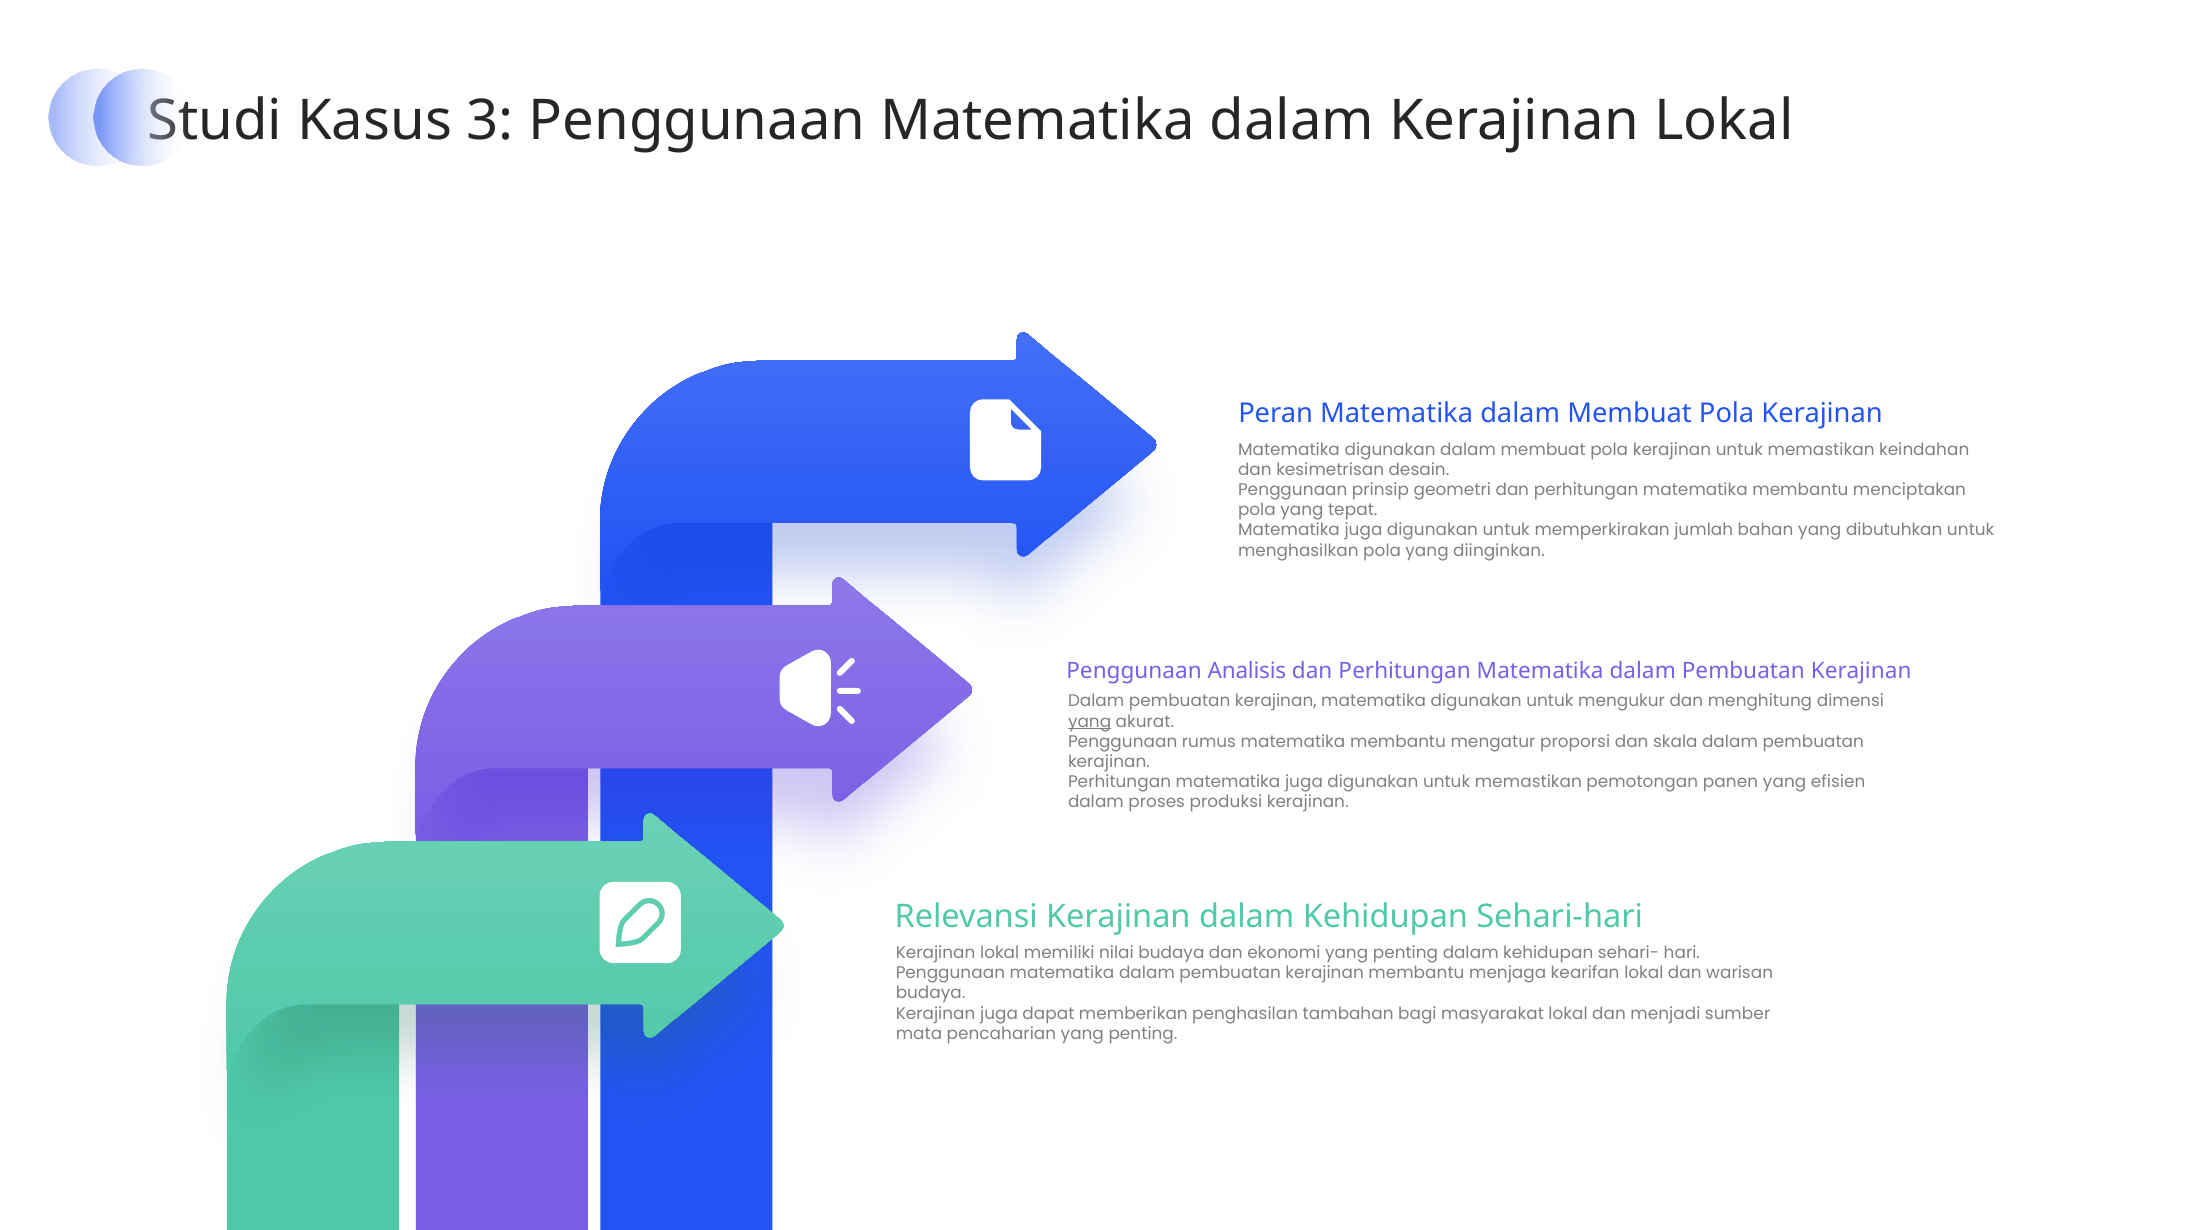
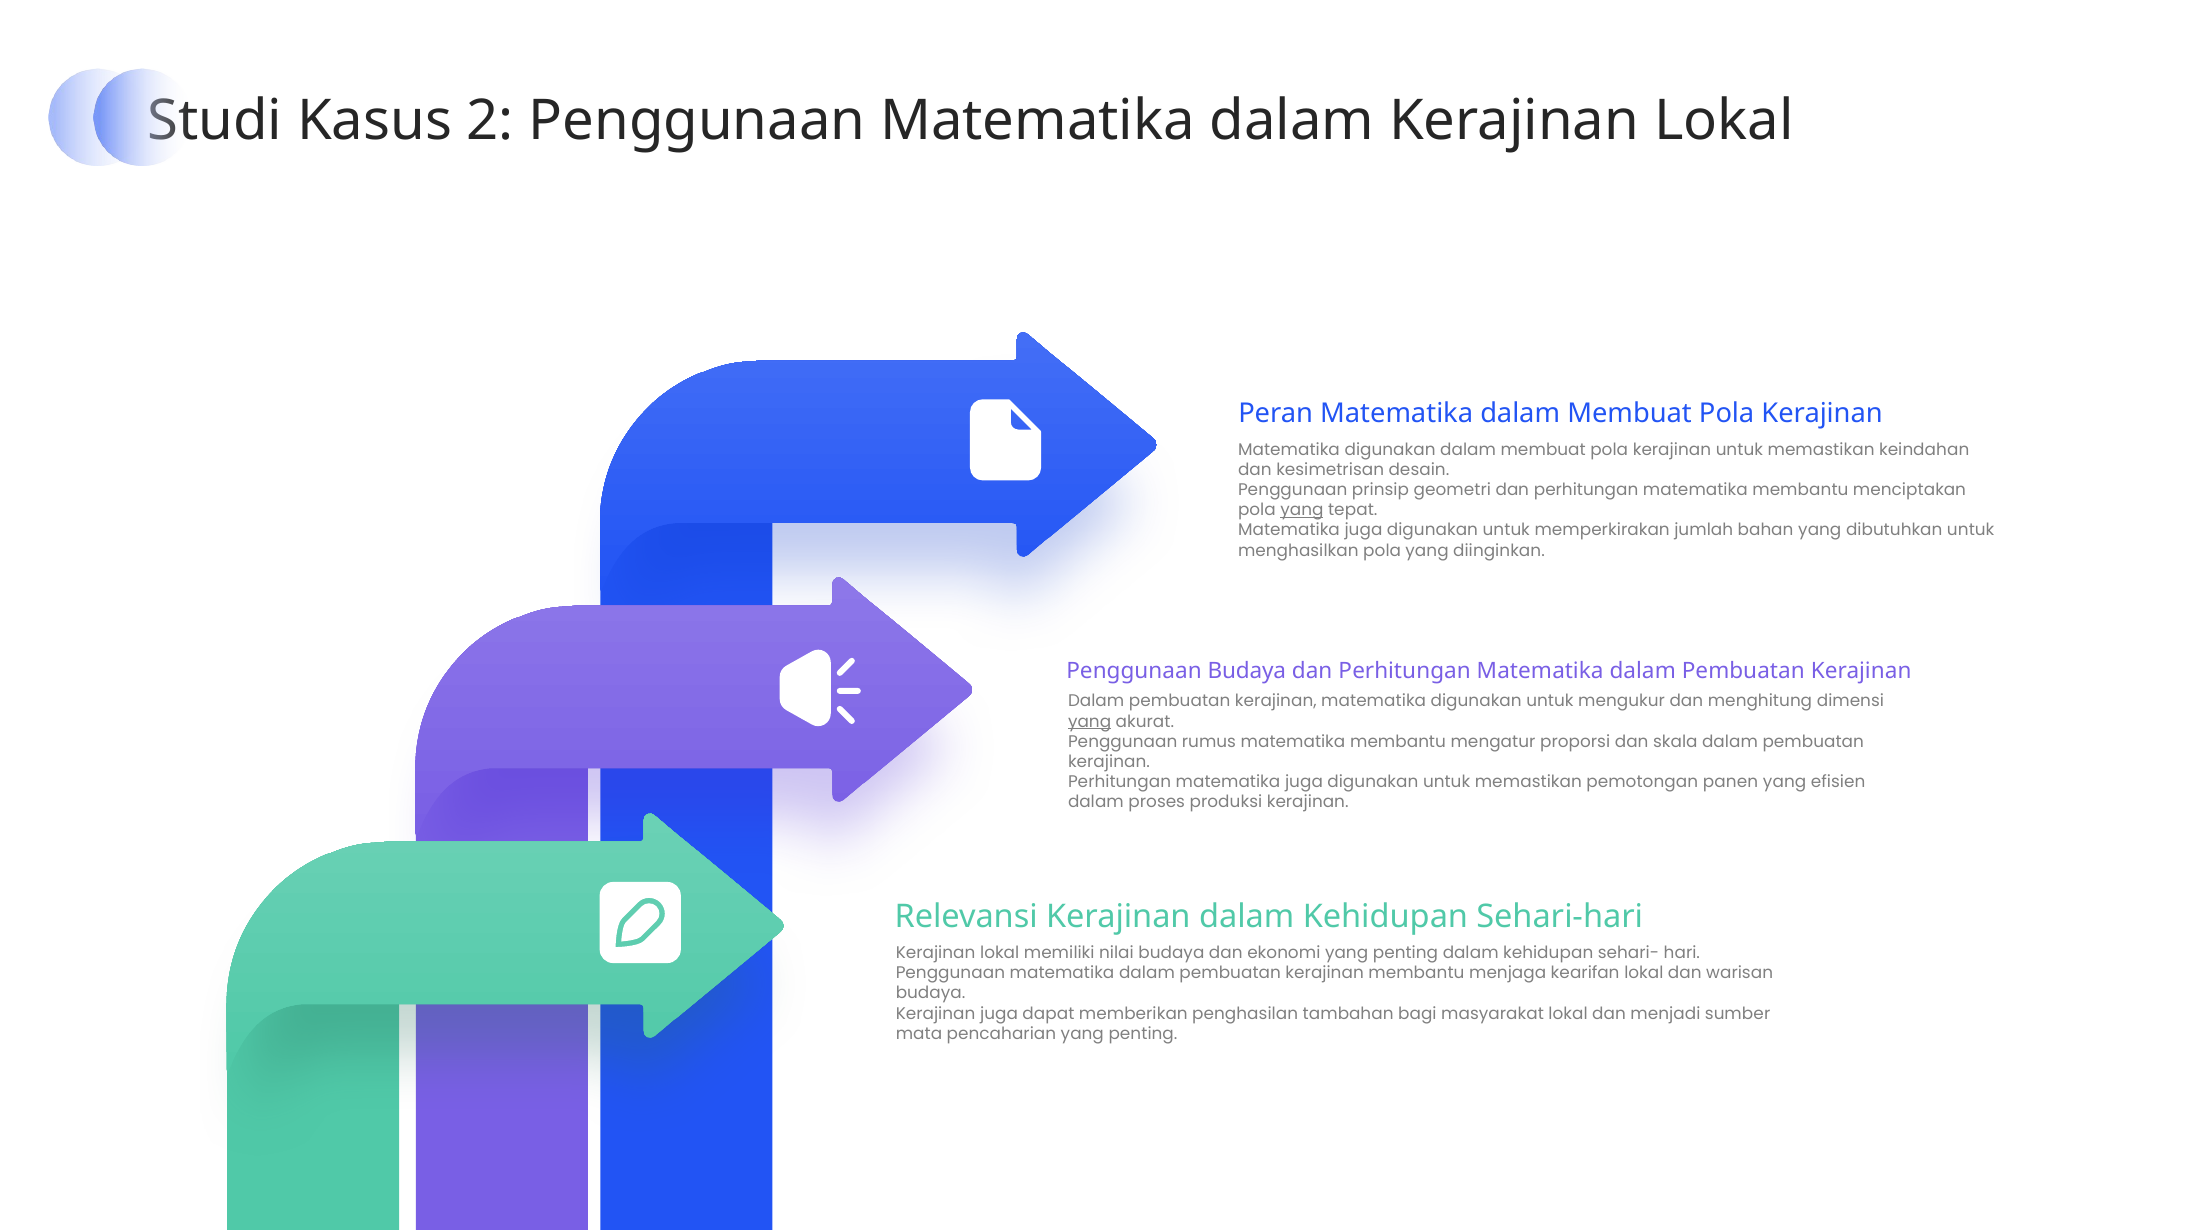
3: 3 -> 2
yang at (1302, 510) underline: none -> present
Penggunaan Analisis: Analisis -> Budaya
